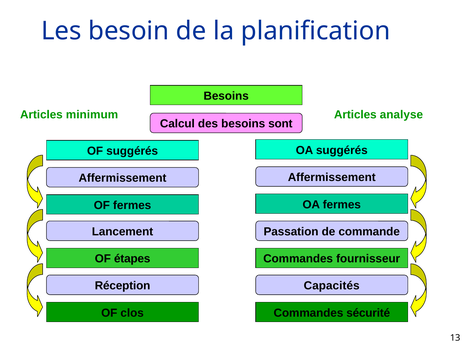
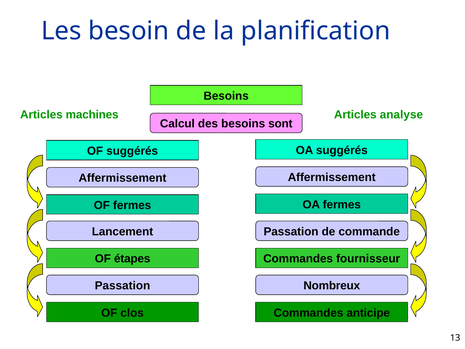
minimum: minimum -> machines
Réception at (123, 285): Réception -> Passation
Capacités: Capacités -> Nombreux
sécurité: sécurité -> anticipe
